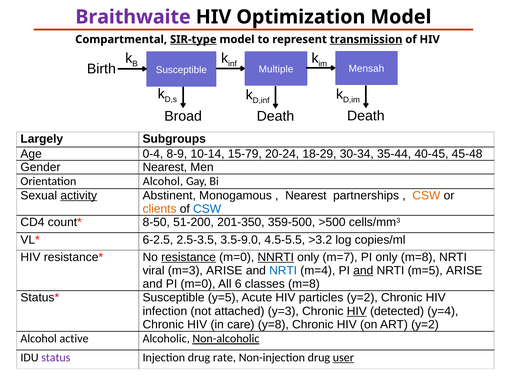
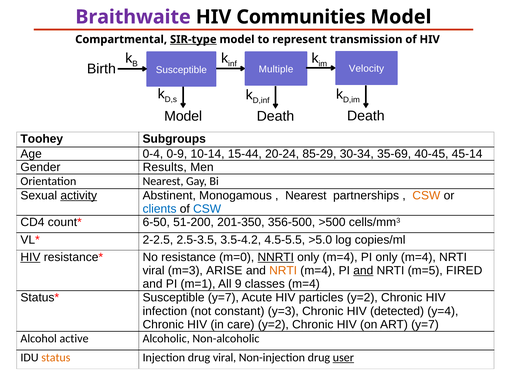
Optimization: Optimization -> Communities
transmission underline: present -> none
Mensah: Mensah -> Velocity
Broad at (183, 116): Broad -> Model
Largely: Largely -> Toohey
8-9: 8-9 -> 0-9
15-79: 15-79 -> 15-44
18-29: 18-29 -> 85-29
35-44: 35-44 -> 35-69
45-48: 45-48 -> 45-14
Gender Nearest: Nearest -> Results
Orientation Alcohol: Alcohol -> Nearest
clients colour: orange -> blue
8-50: 8-50 -> 6-50
359-500: 359-500 -> 356-500
6-2.5: 6-2.5 -> 2-2.5
3.5-9.0: 3.5-9.0 -> 3.5-4.2
>3.2: >3.2 -> >5.0
HIV at (30, 257) underline: none -> present
resistance underline: present -> none
m=7 at (340, 257): m=7 -> m=4
PI only m=8: m=8 -> m=4
NRTI at (283, 271) colour: blue -> orange
m=5 ARISE: ARISE -> FIRED
PI m=0: m=0 -> m=1
6: 6 -> 9
classes m=8: m=8 -> m=4
Susceptible y=5: y=5 -> y=7
attached: attached -> constant
HIV at (357, 311) underline: present -> none
care y=8: y=8 -> y=2
ART y=2: y=2 -> y=7
Non-alcoholic underline: present -> none
status colour: purple -> orange
drug rate: rate -> viral
